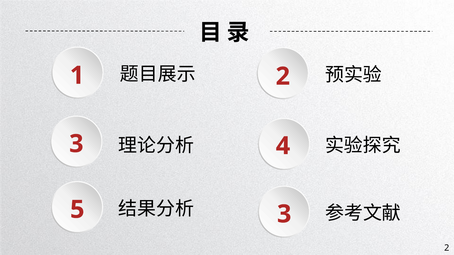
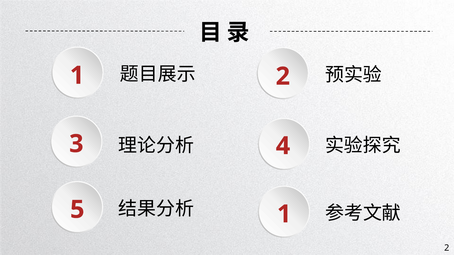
3 at (284, 214): 3 -> 1
